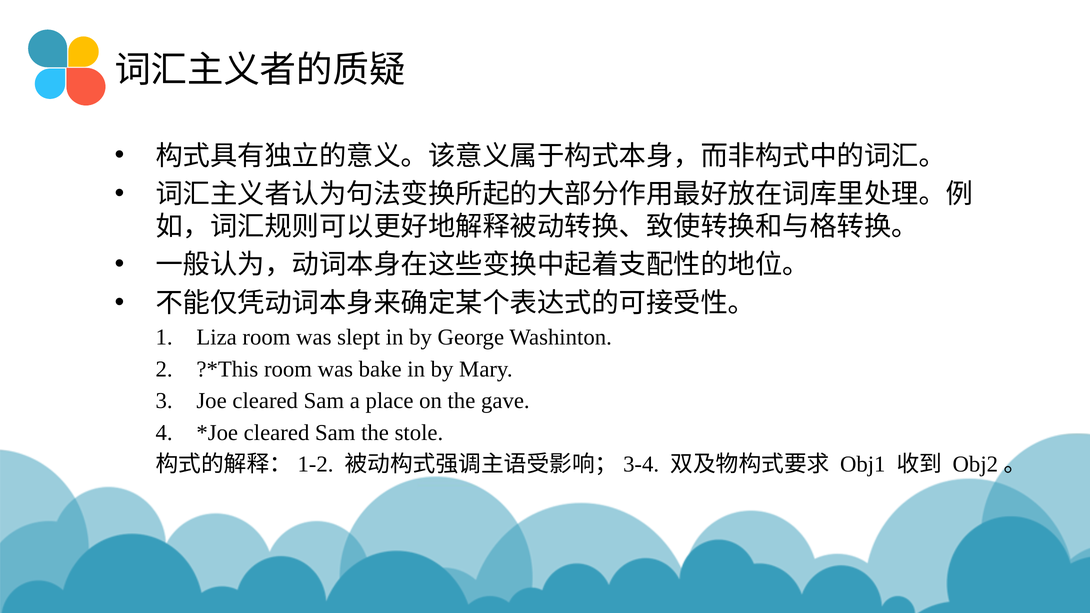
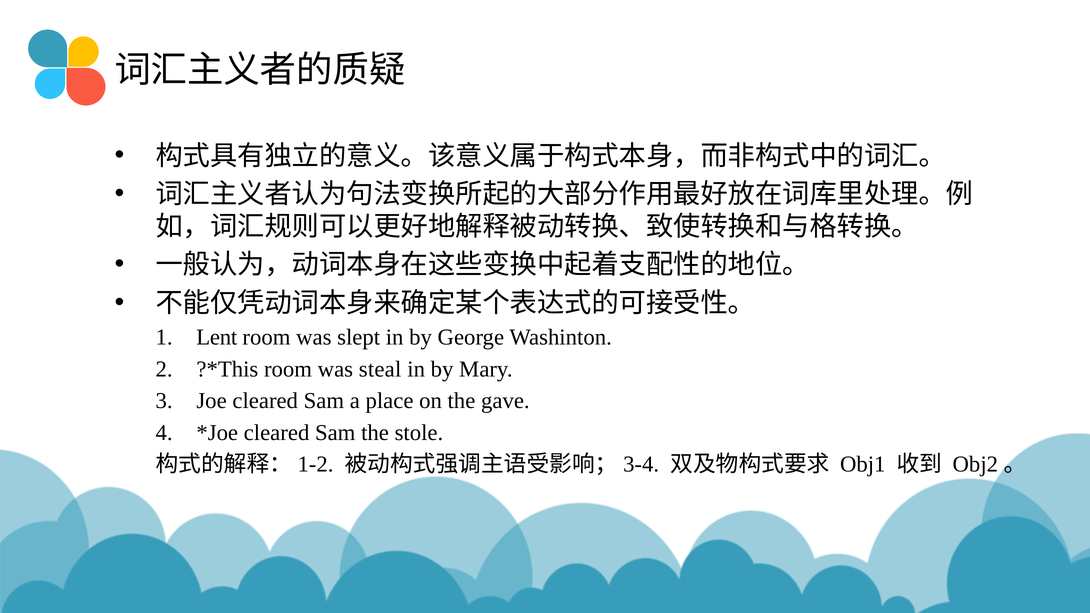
Liza: Liza -> Lent
bake: bake -> steal
